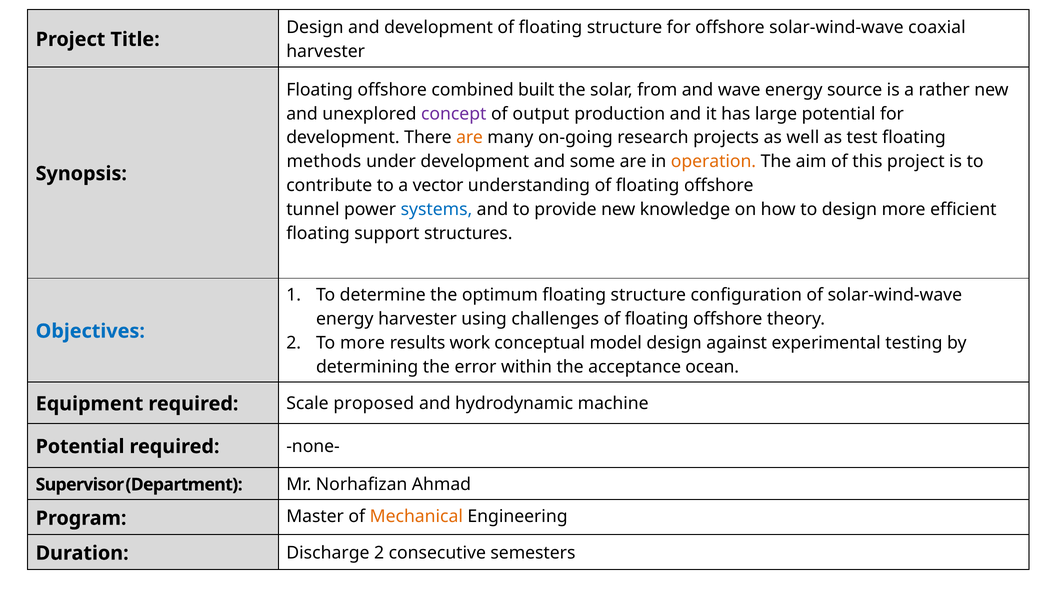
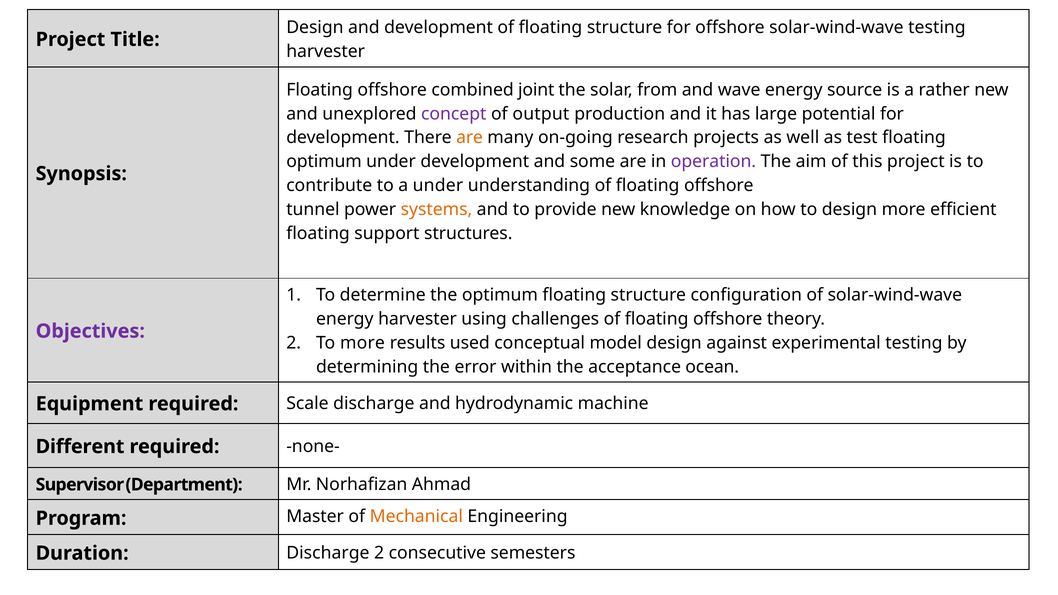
solar-wind-wave coaxial: coaxial -> testing
built: built -> joint
methods at (324, 162): methods -> optimum
operation colour: orange -> purple
a vector: vector -> under
systems colour: blue -> orange
Objectives colour: blue -> purple
work: work -> used
Scale proposed: proposed -> discharge
Potential at (80, 447): Potential -> Different
